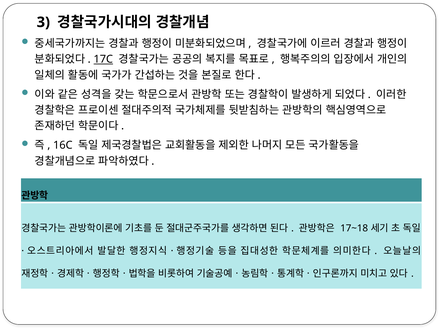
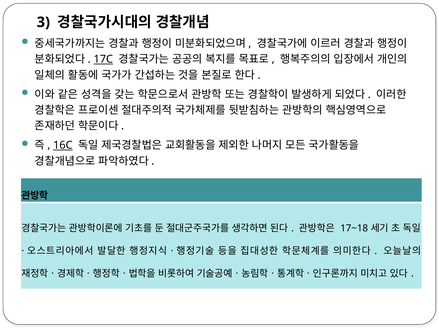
16C underline: none -> present
